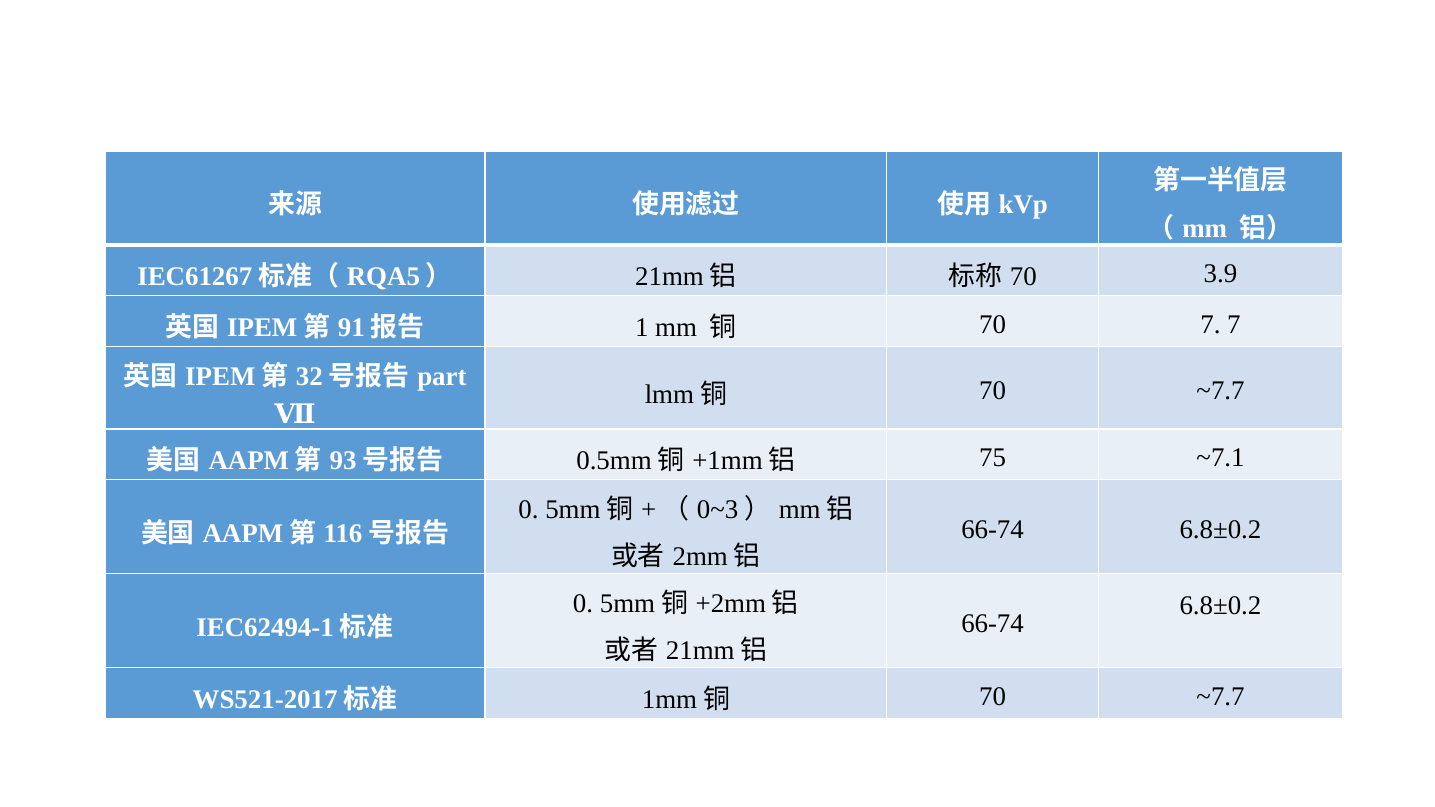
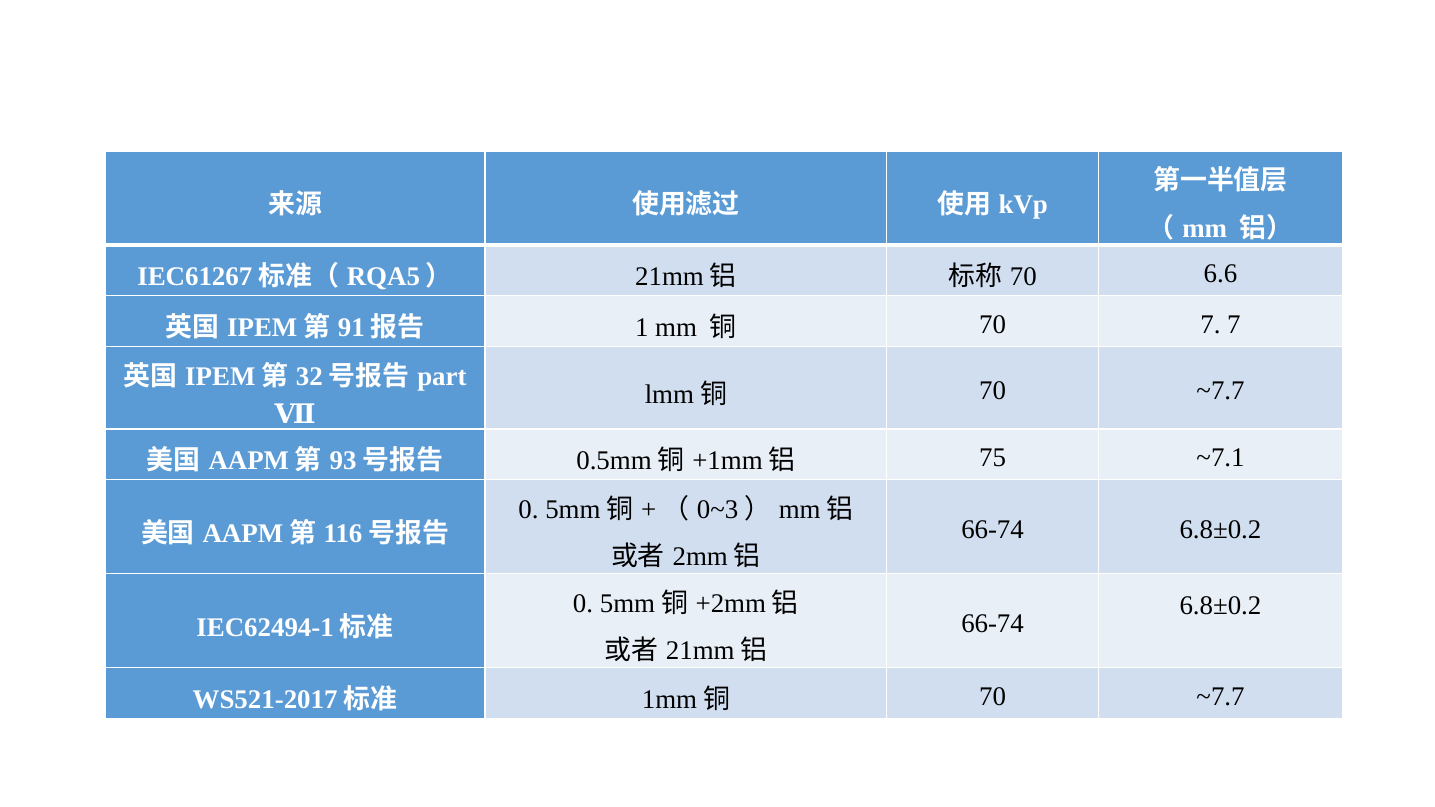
3.9: 3.9 -> 6.6
